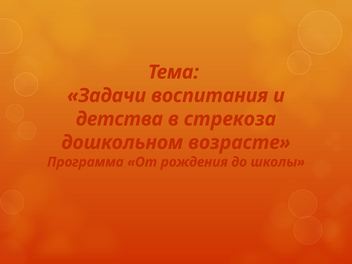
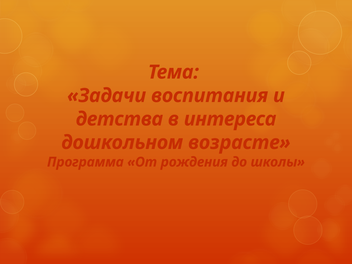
стрекоза: стрекоза -> интереса
